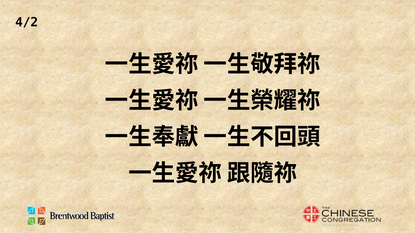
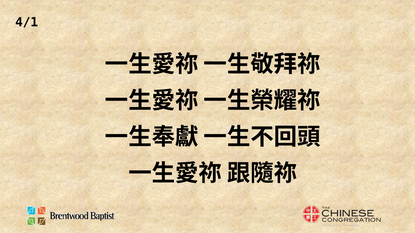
4/2: 4/2 -> 4/1
